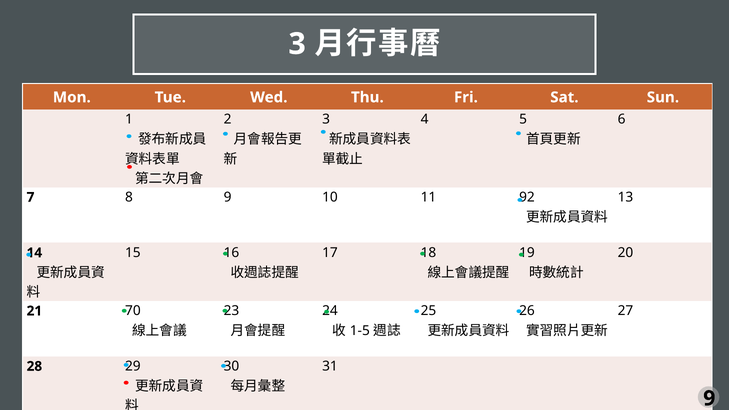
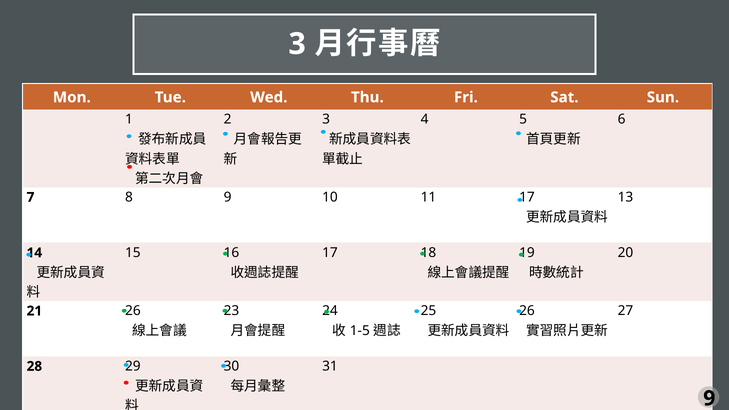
11 92: 92 -> 17
21 70: 70 -> 26
